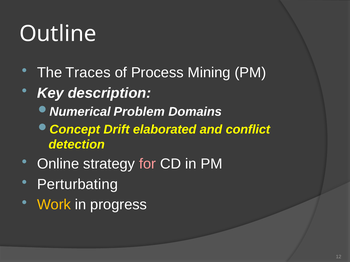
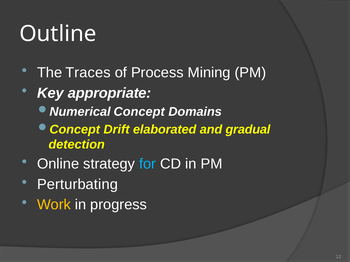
description: description -> appropriate
Problem: Problem -> Concept
conflict: conflict -> gradual
for colour: pink -> light blue
